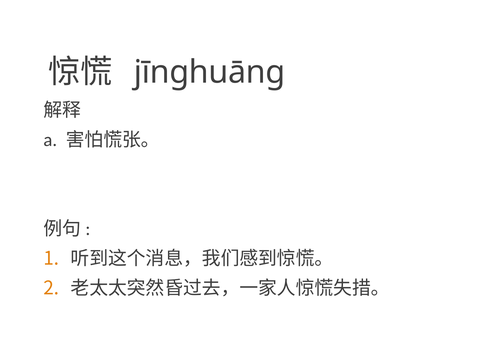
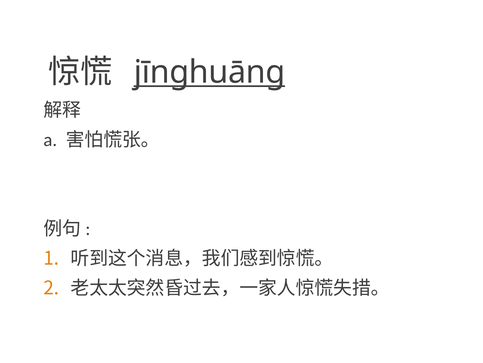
jīnghuāng underline: none -> present
